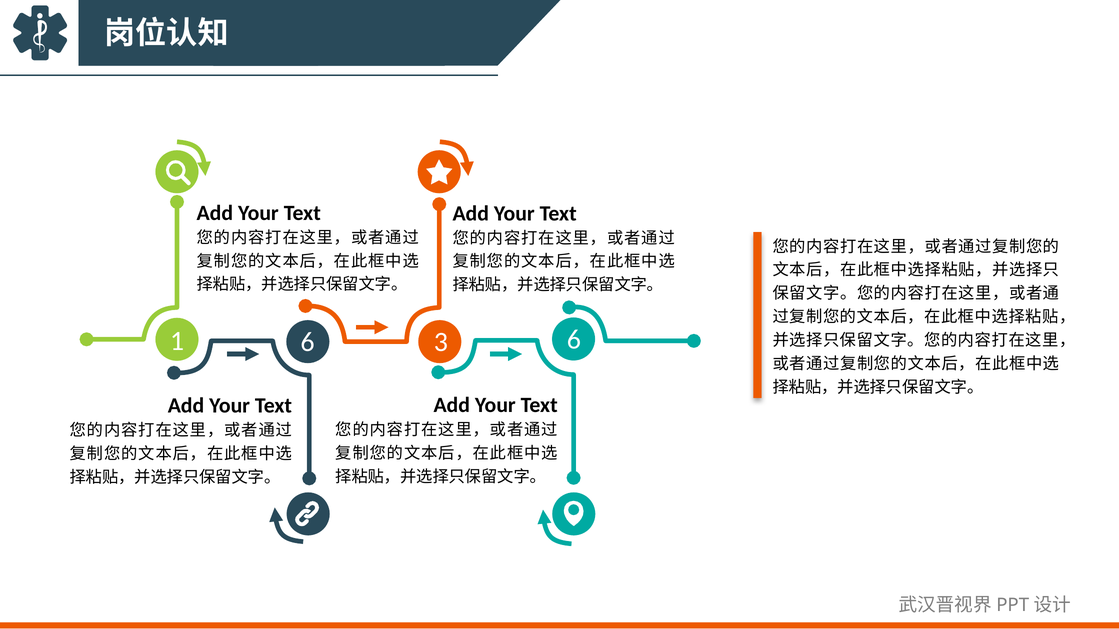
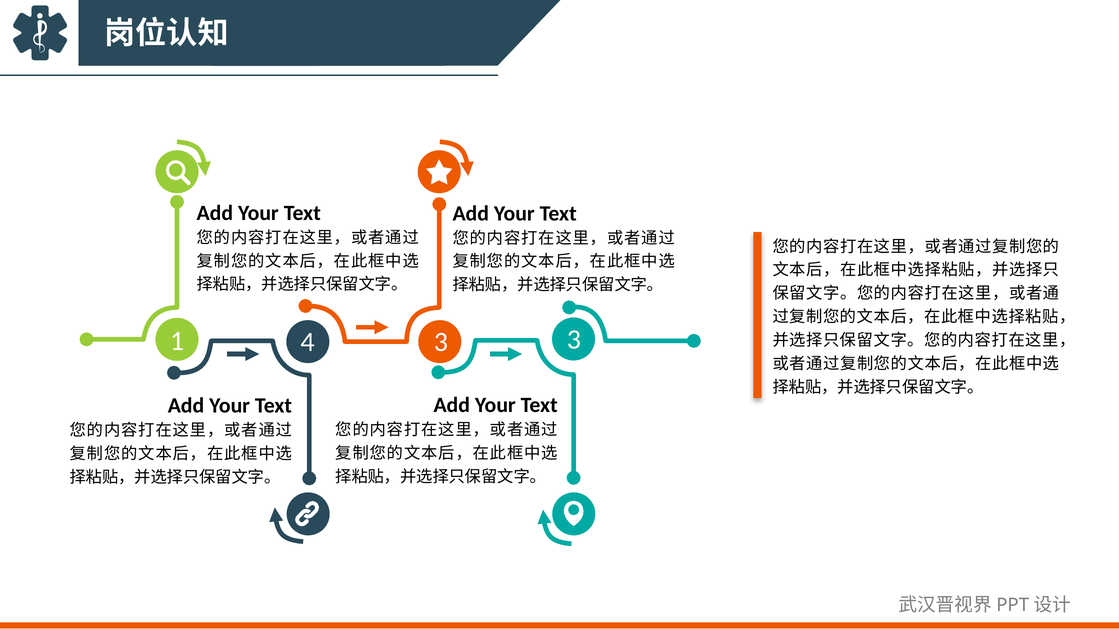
1 6: 6 -> 4
3 6: 6 -> 3
